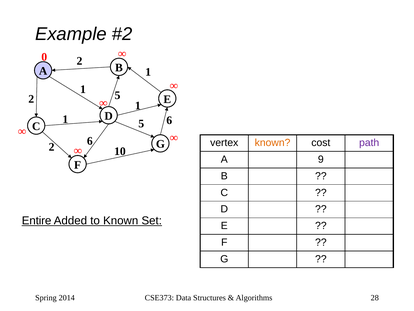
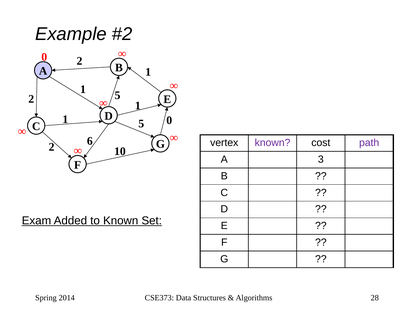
5 6: 6 -> 0
known at (273, 143) colour: orange -> purple
9: 9 -> 3
Entire: Entire -> Exam
